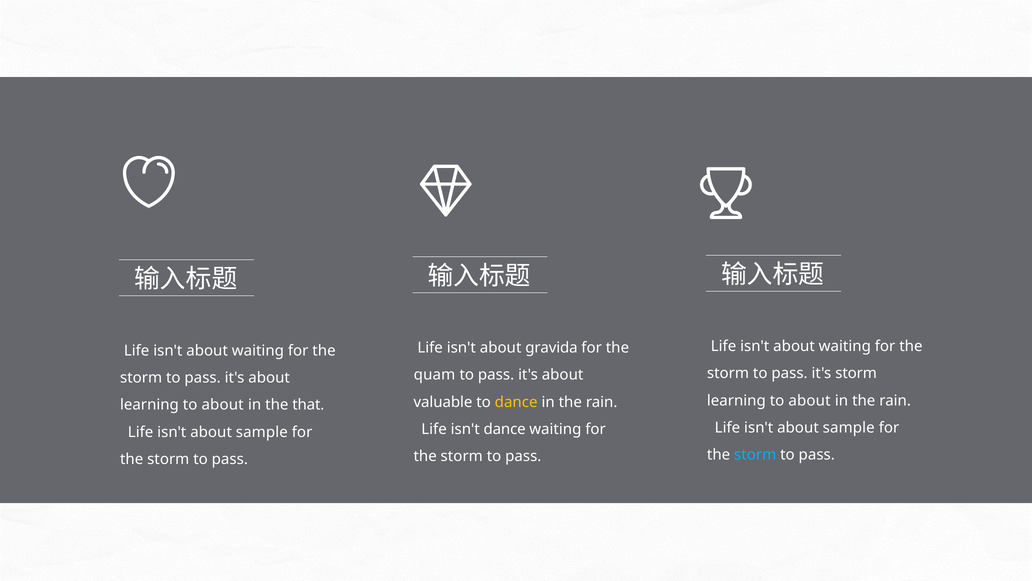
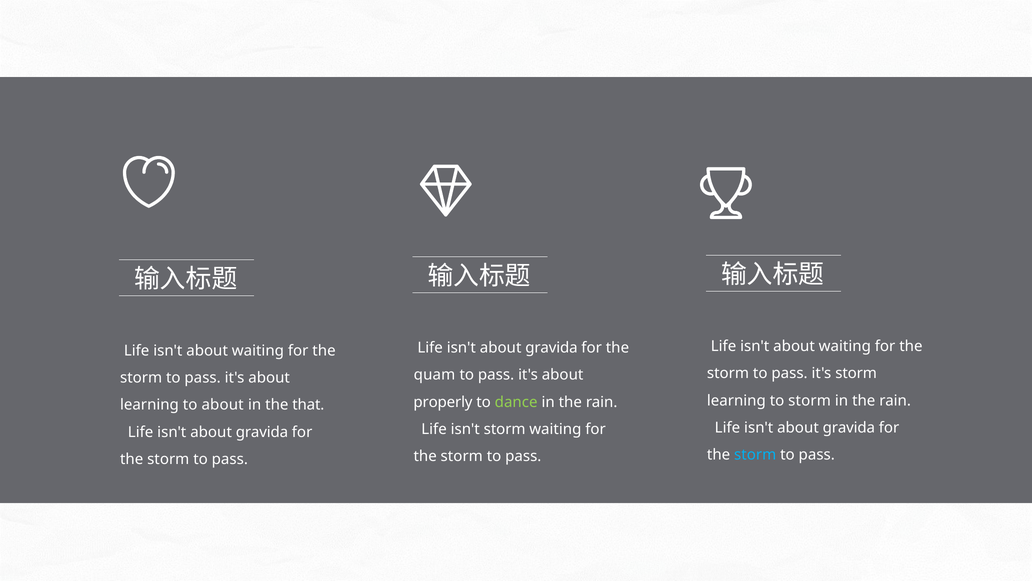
about at (810, 400): about -> storm
valuable: valuable -> properly
dance at (516, 402) colour: yellow -> light green
sample at (849, 427): sample -> gravida
isn't dance: dance -> storm
sample at (262, 432): sample -> gravida
